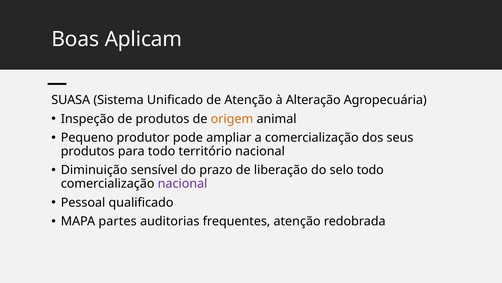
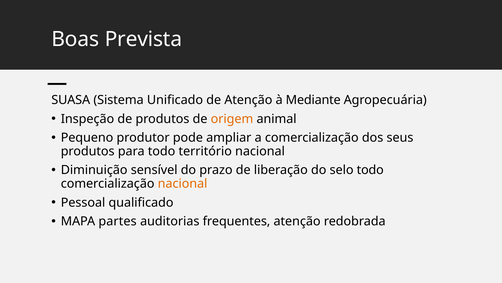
Aplicam: Aplicam -> Prevista
Alteração: Alteração -> Mediante
nacional at (183, 183) colour: purple -> orange
